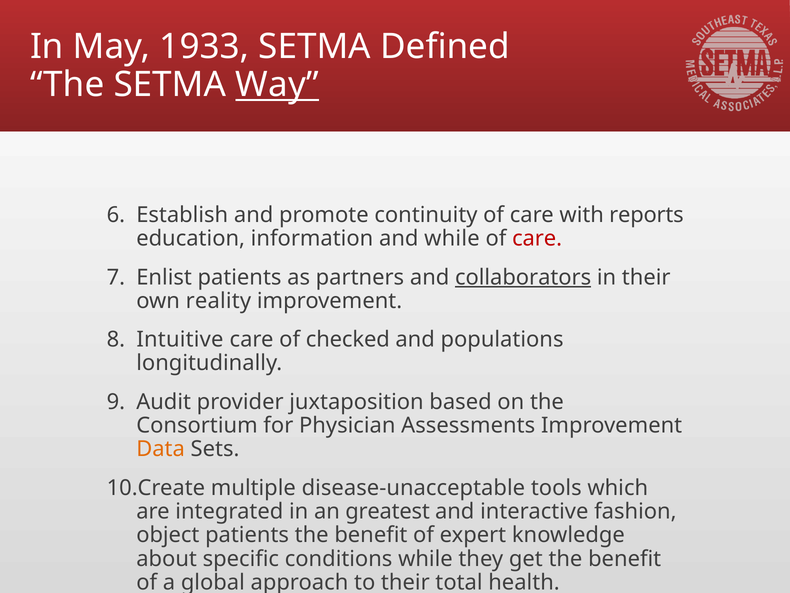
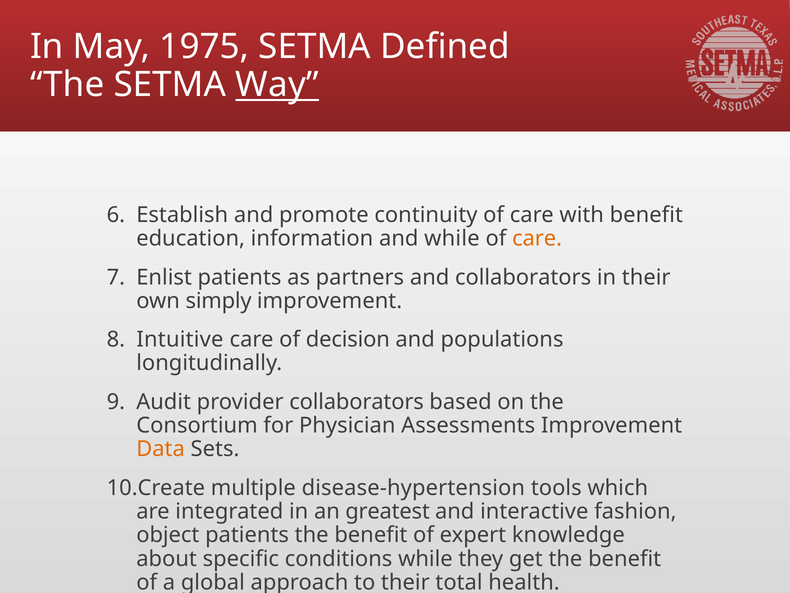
1933: 1933 -> 1975
with reports: reports -> benefit
care at (537, 239) colour: red -> orange
collaborators at (523, 277) underline: present -> none
reality: reality -> simply
checked: checked -> decision
provider juxtaposition: juxtaposition -> collaborators
disease-unacceptable: disease-unacceptable -> disease-hypertension
